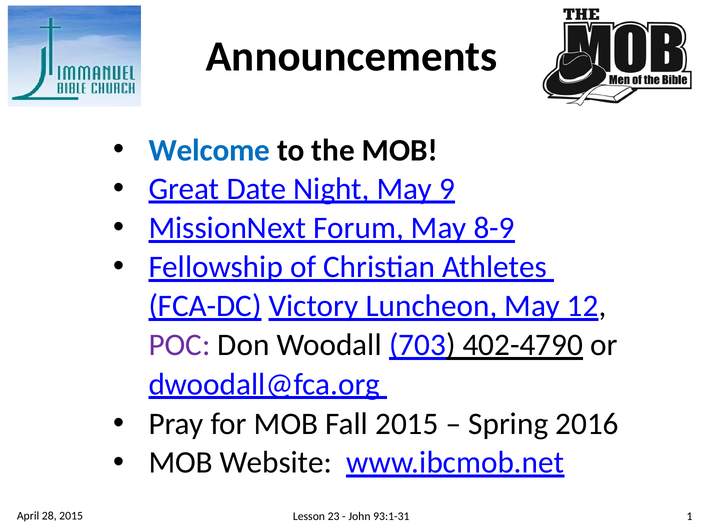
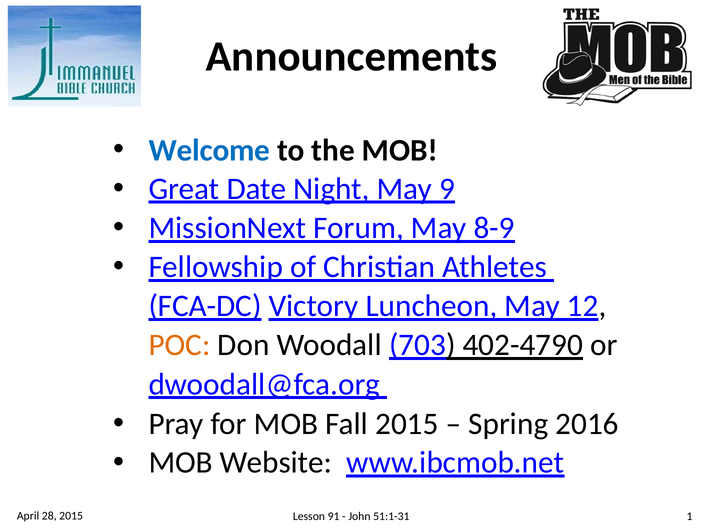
POC colour: purple -> orange
23: 23 -> 91
93:1-31: 93:1-31 -> 51:1-31
